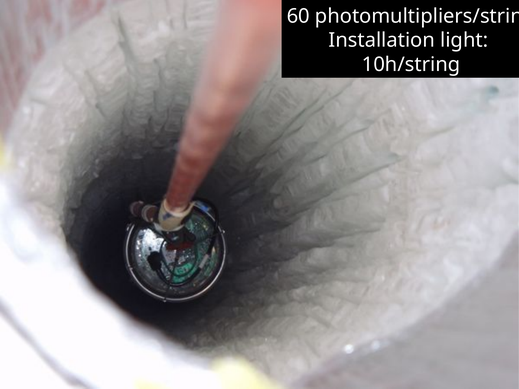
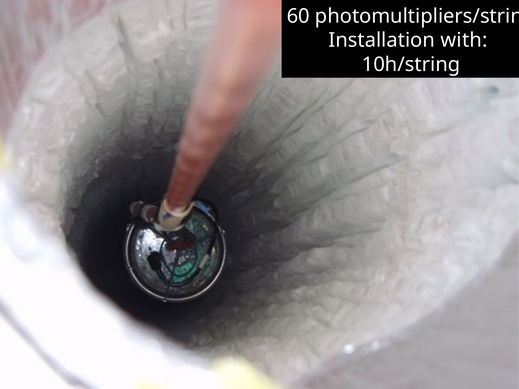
light: light -> with
